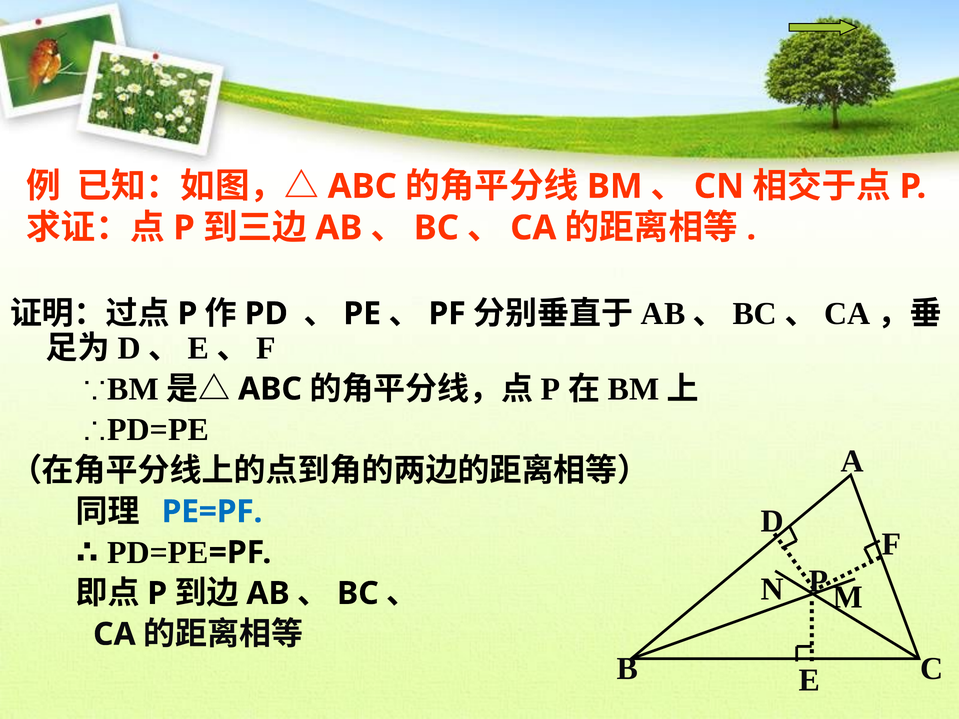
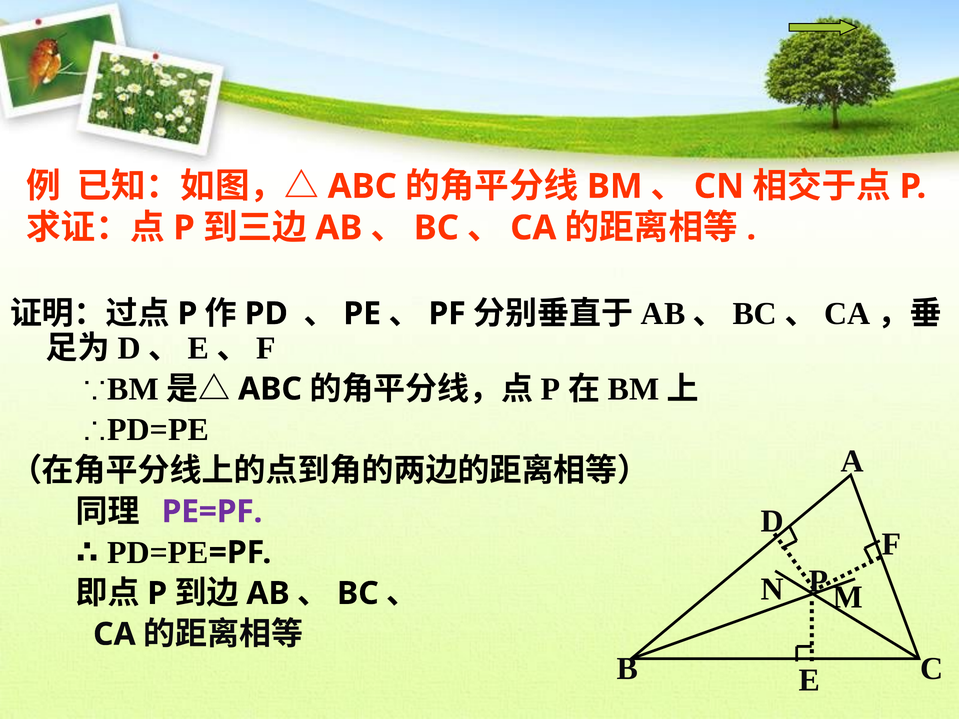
PE=PF colour: blue -> purple
